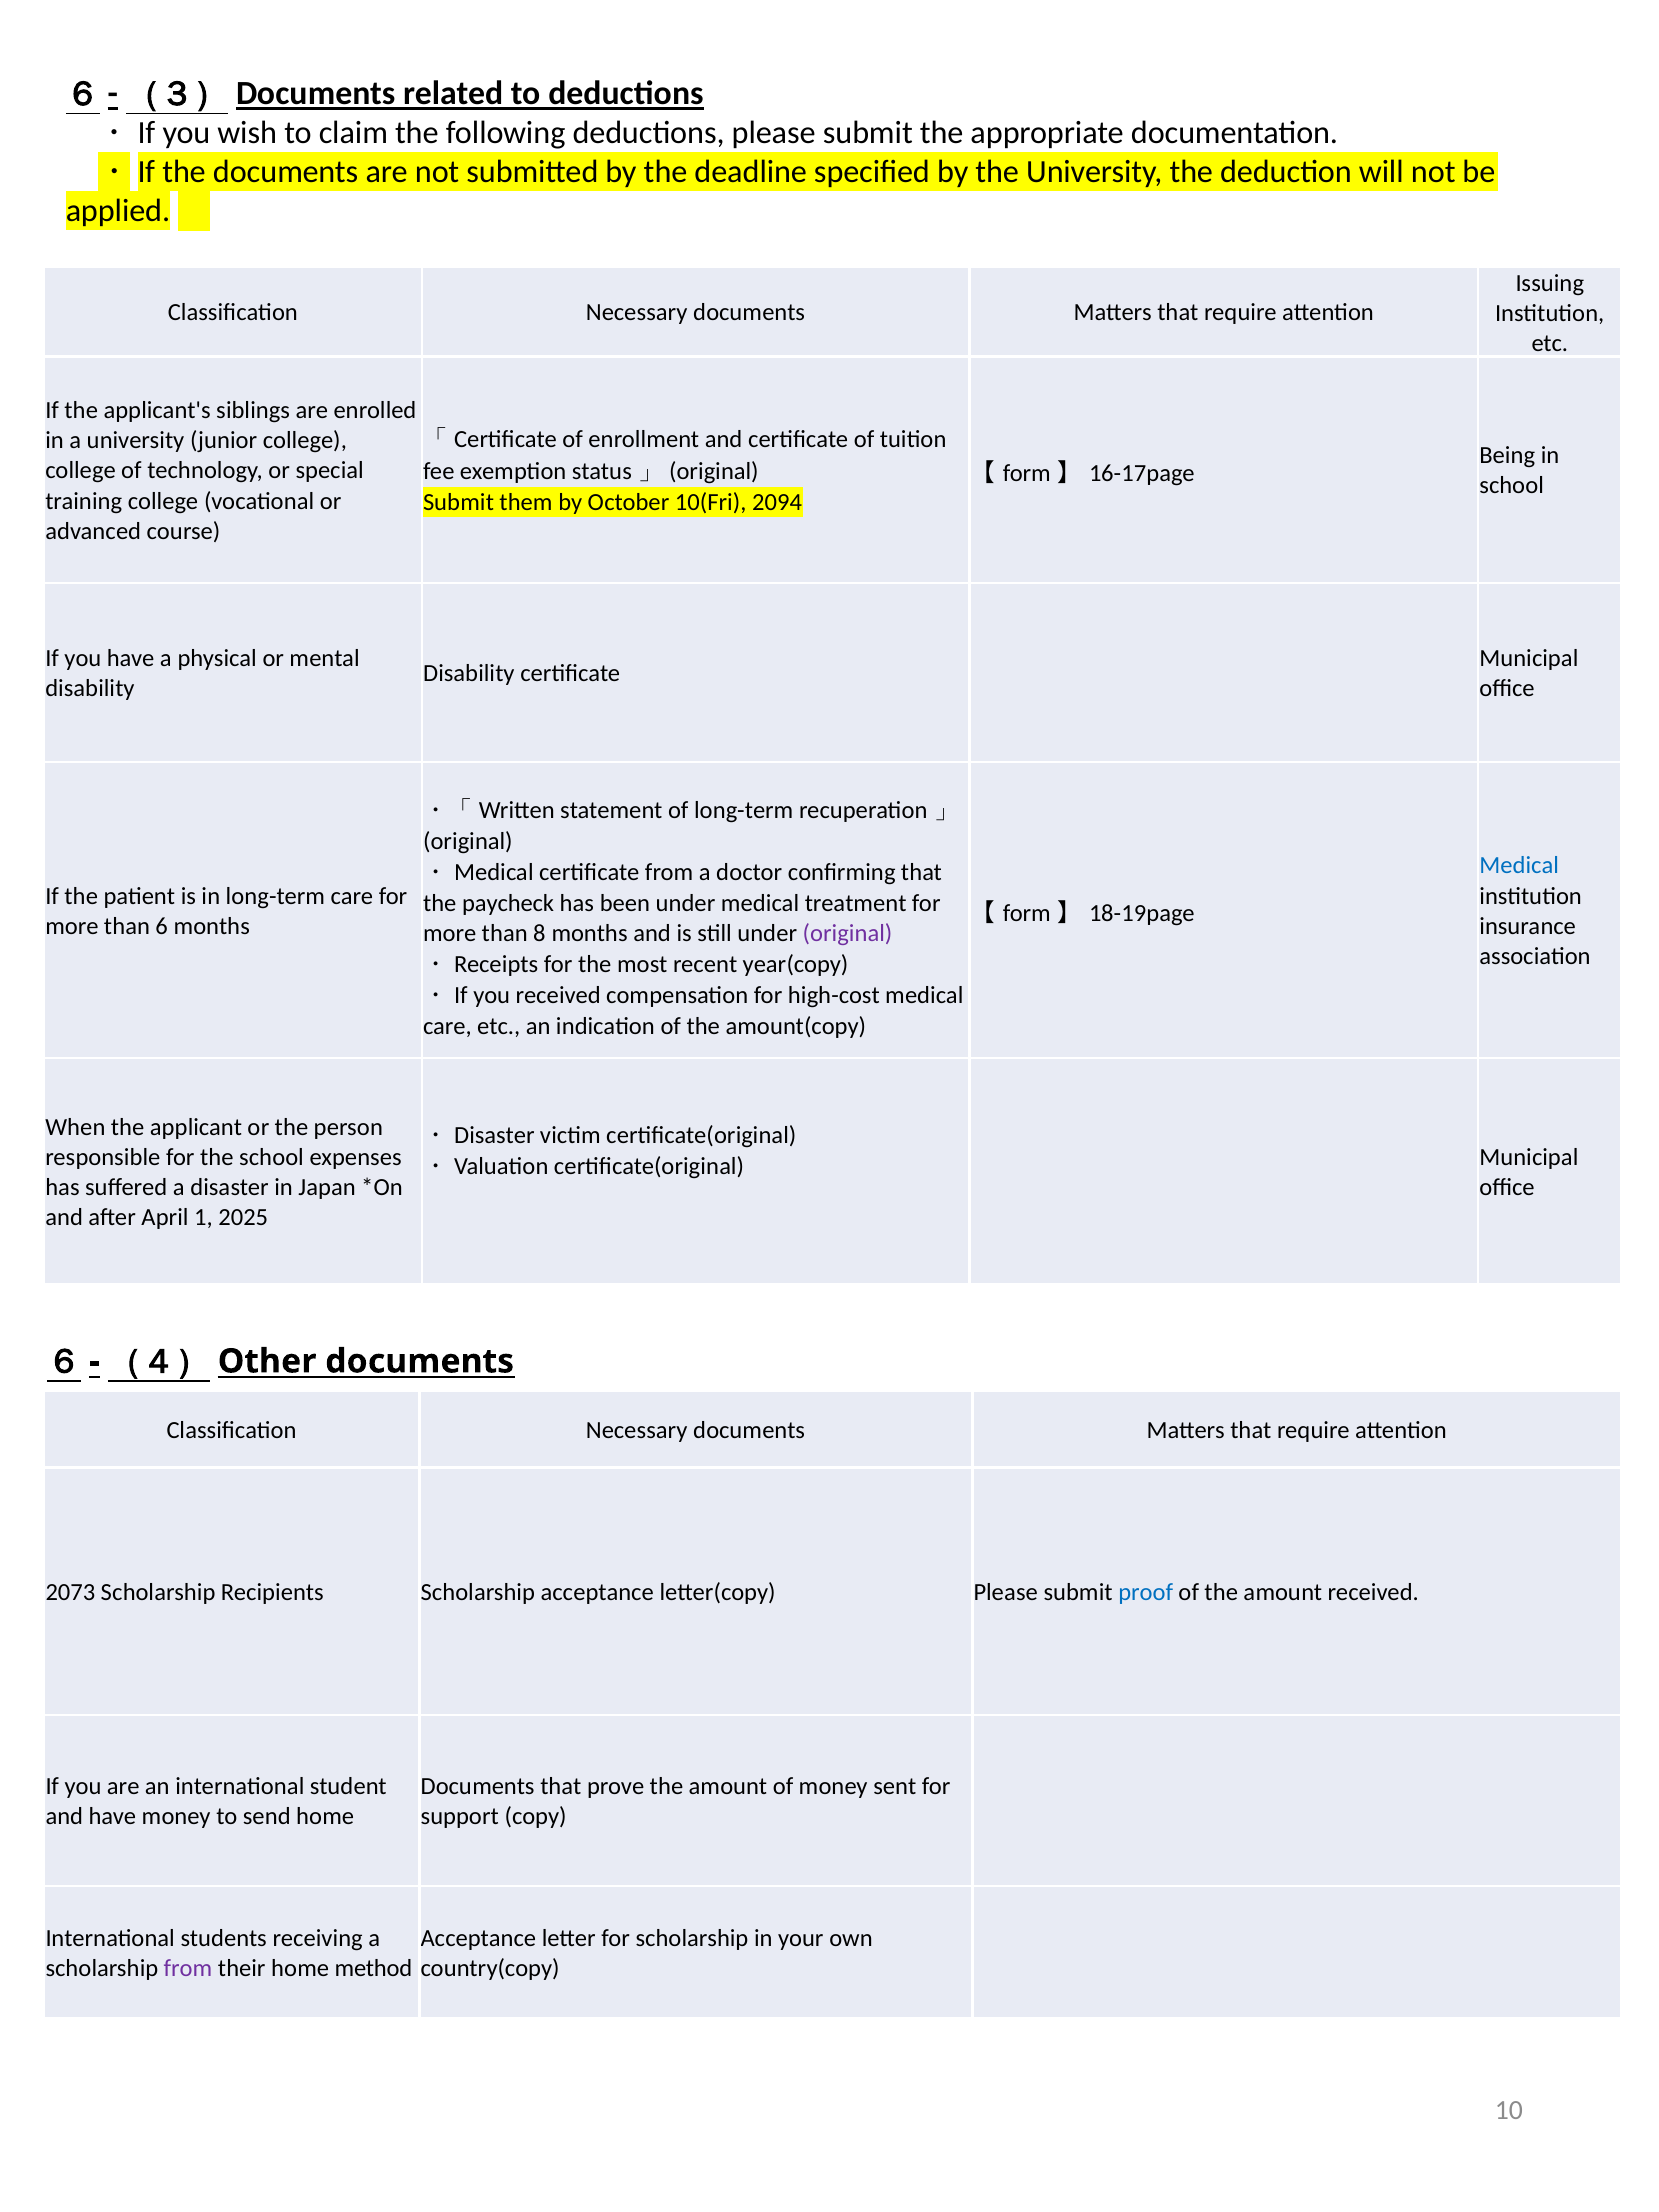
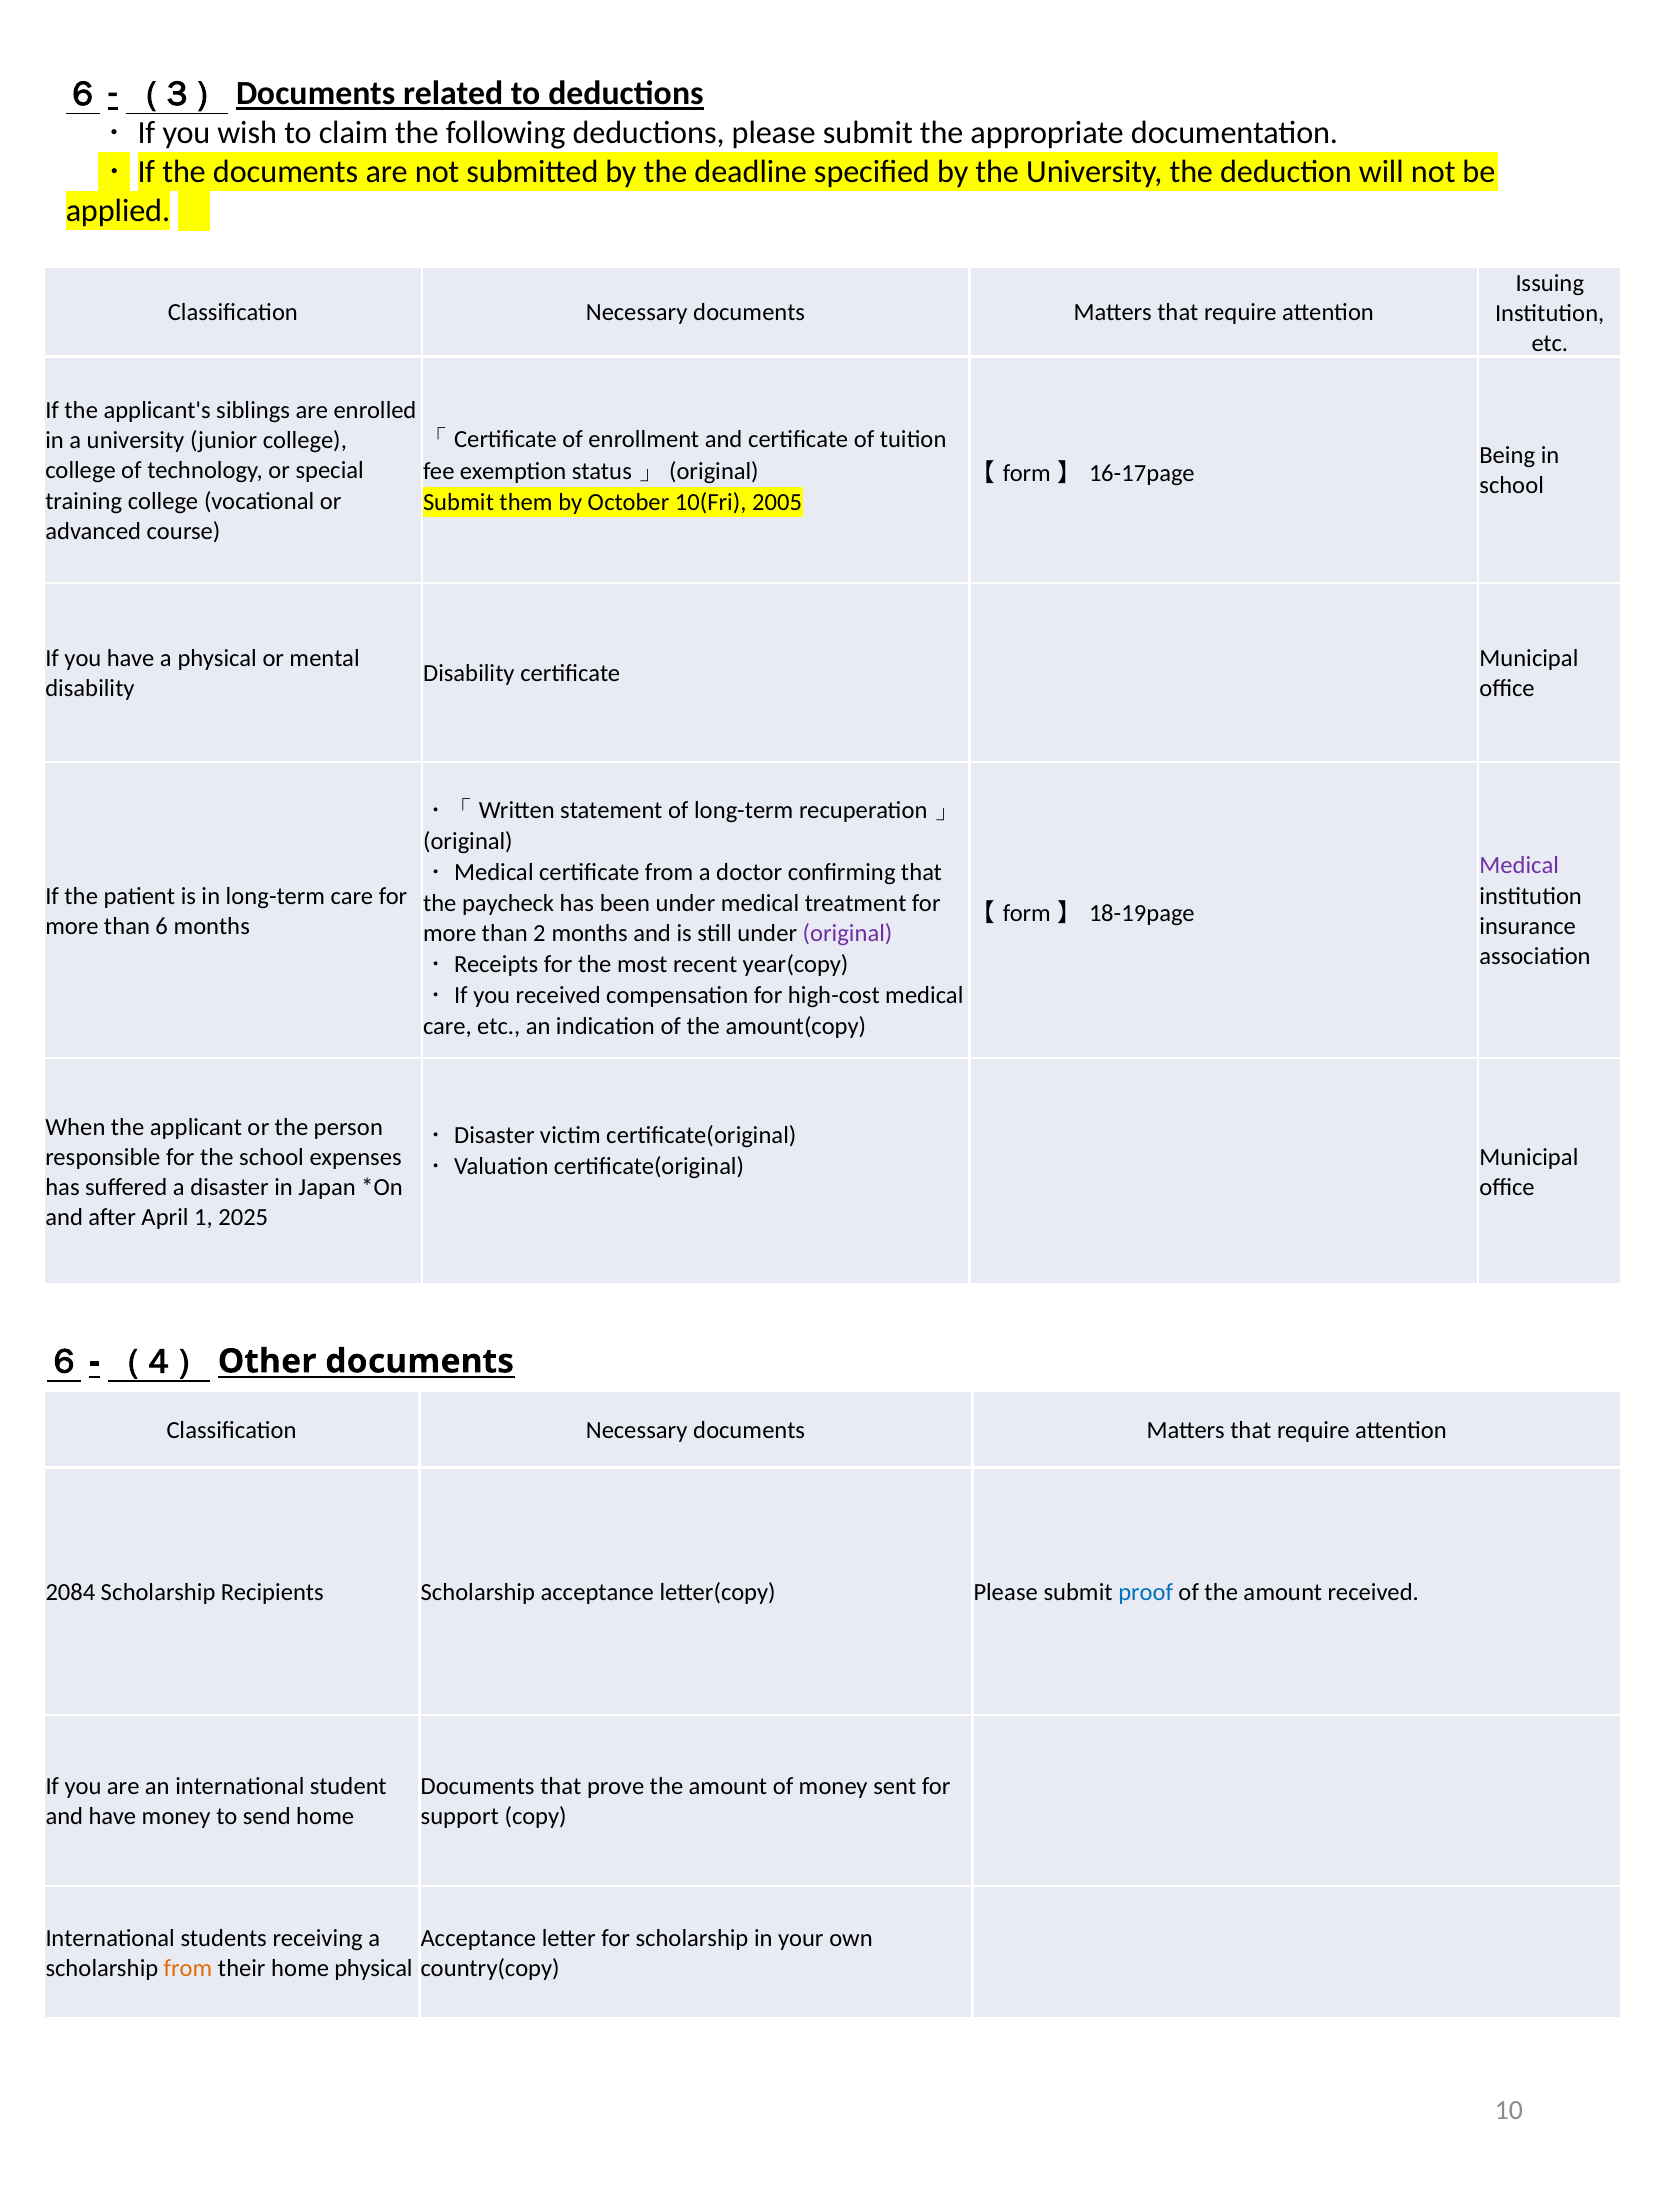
2094: 2094 -> 2005
Medical at (1519, 866) colour: blue -> purple
8: 8 -> 2
2073: 2073 -> 2084
from at (188, 1969) colour: purple -> orange
home method: method -> physical
